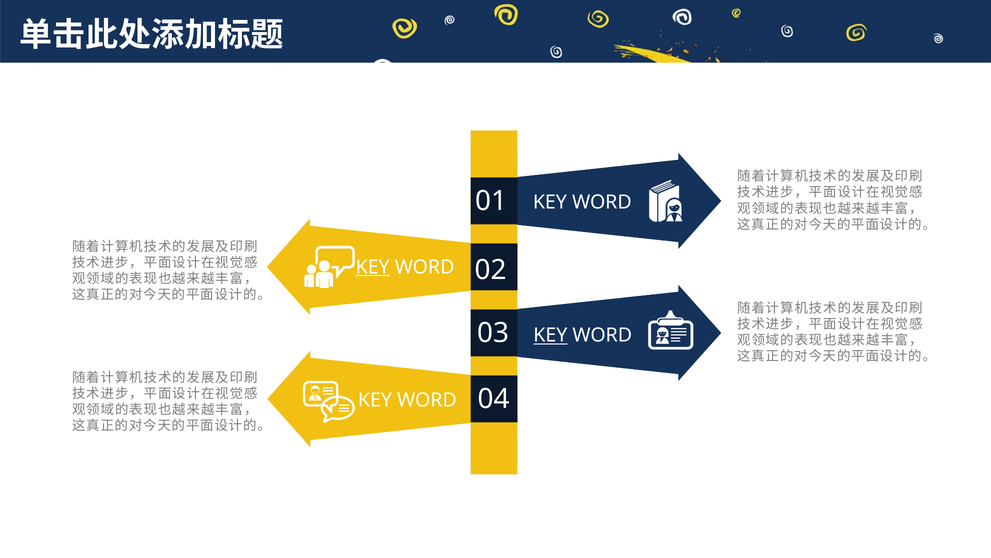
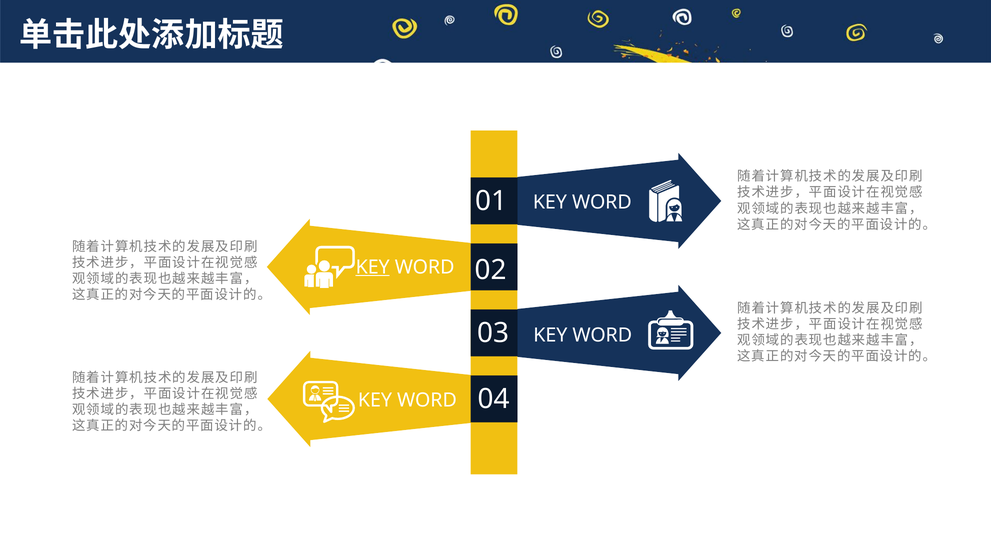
KEY at (550, 335) underline: present -> none
